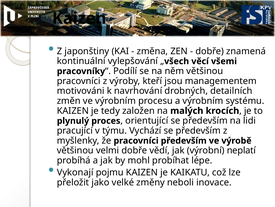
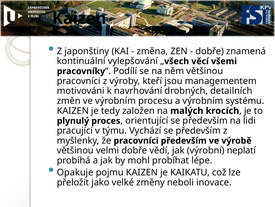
Vykonají: Vykonají -> Opakuje
